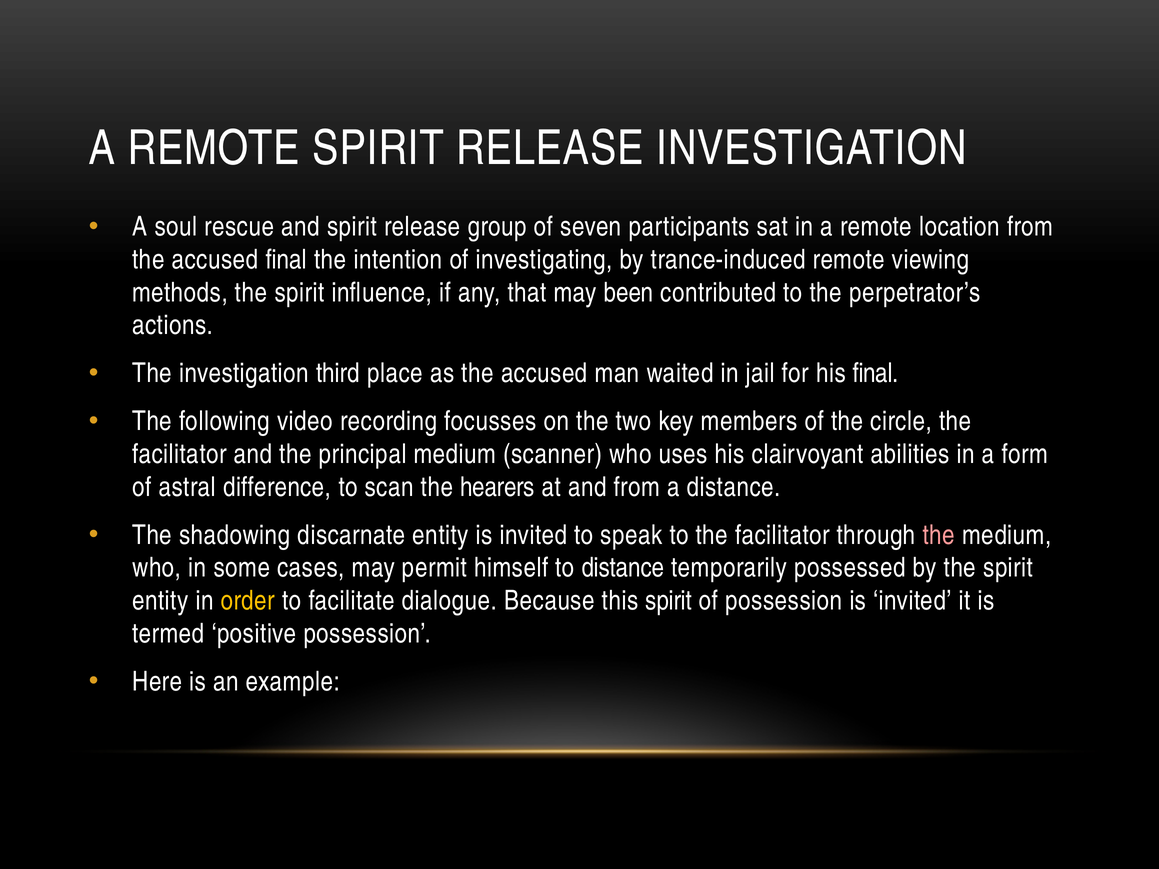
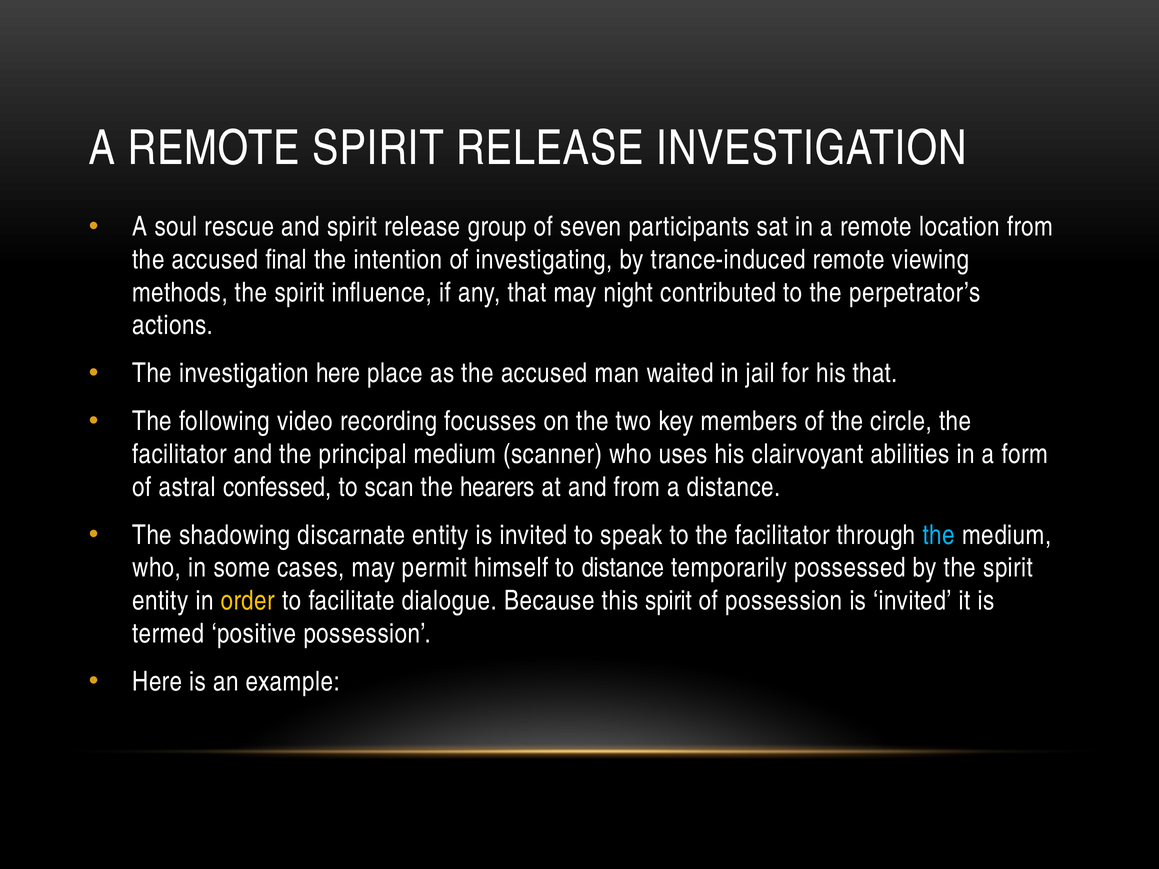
been: been -> night
investigation third: third -> here
his final: final -> that
difference: difference -> confessed
the at (939, 535) colour: pink -> light blue
